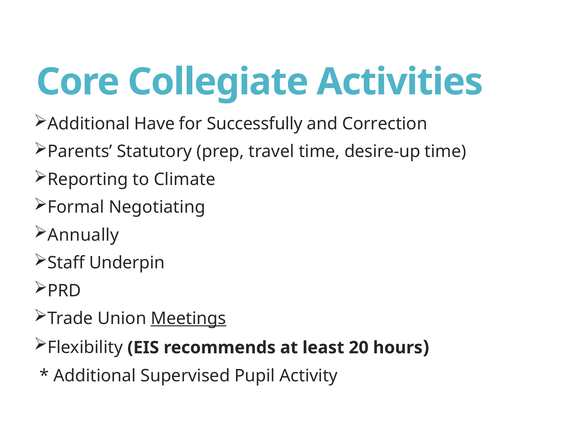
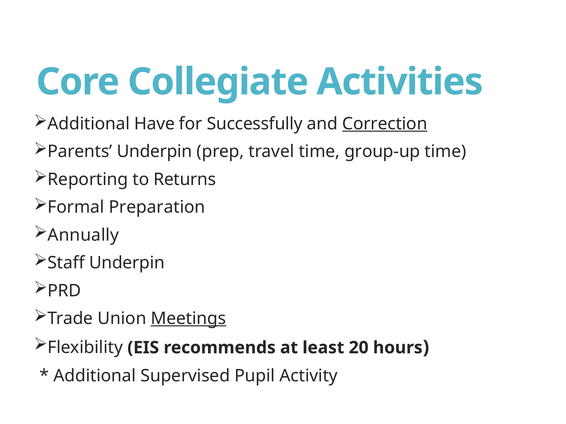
Correction underline: none -> present
Parents Statutory: Statutory -> Underpin
desire-up: desire-up -> group-up
Climate: Climate -> Returns
Negotiating: Negotiating -> Preparation
